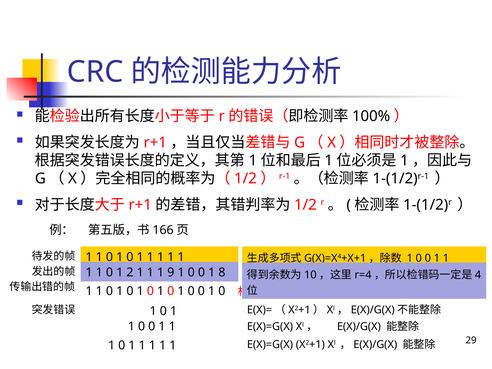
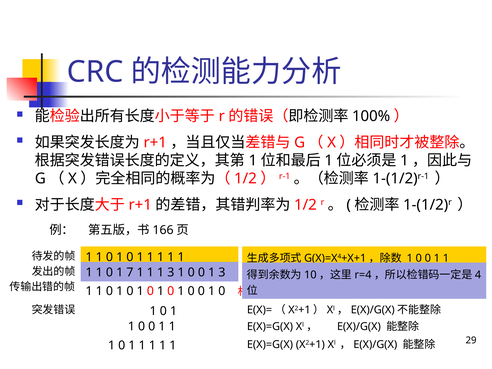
2: 2 -> 7
1 1 9: 9 -> 3
0 1 8: 8 -> 3
